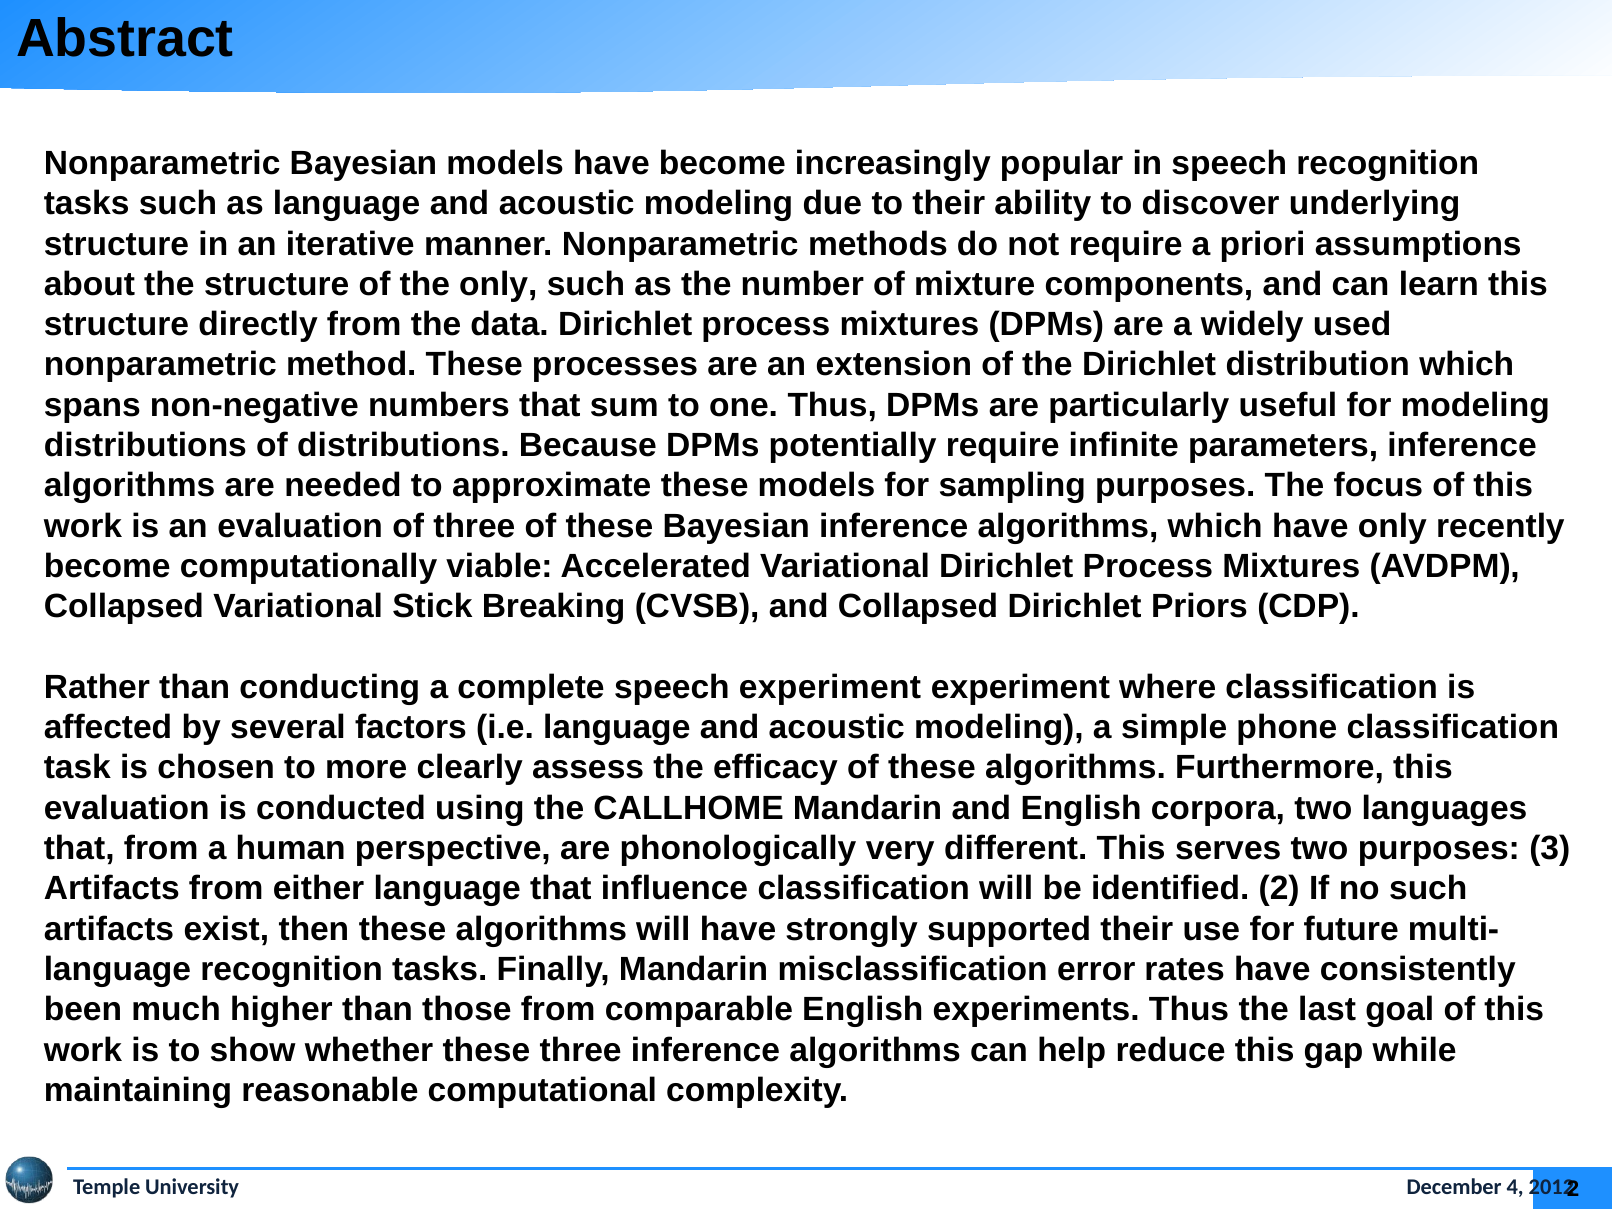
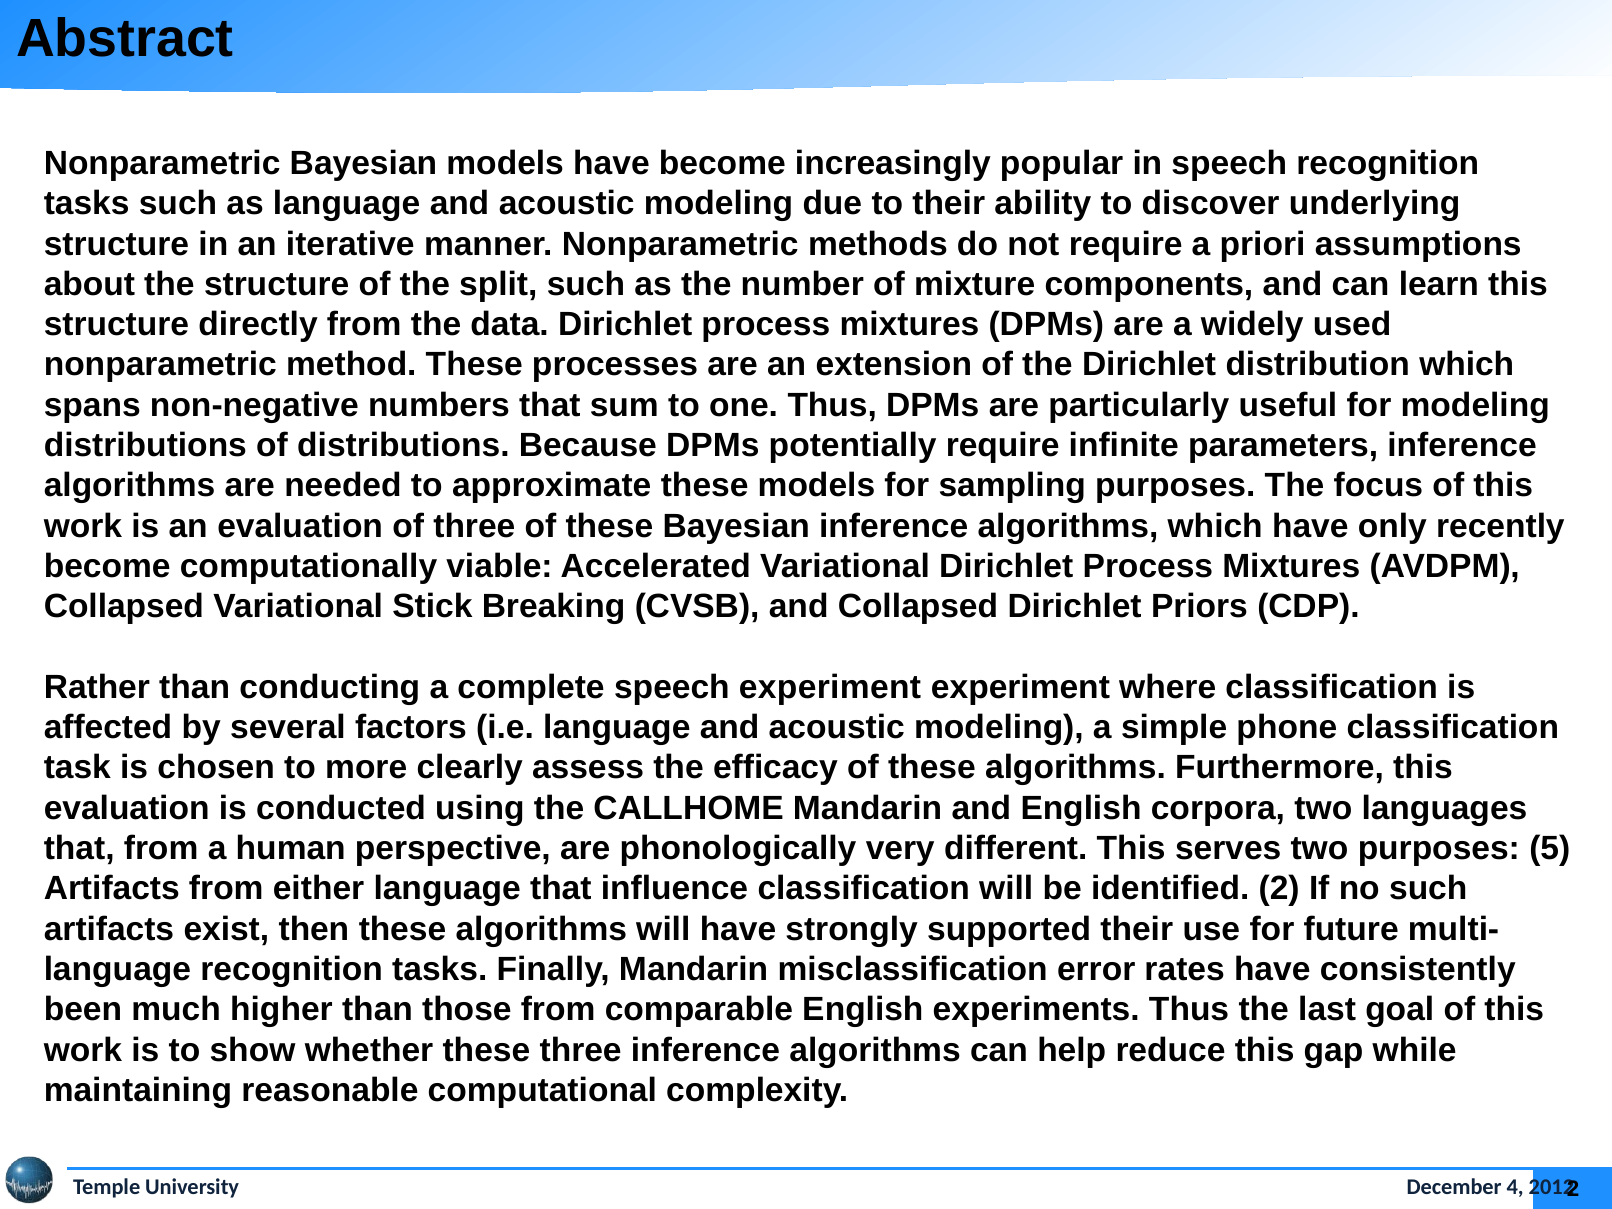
the only: only -> split
3: 3 -> 5
